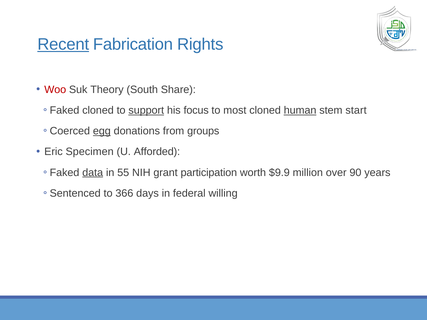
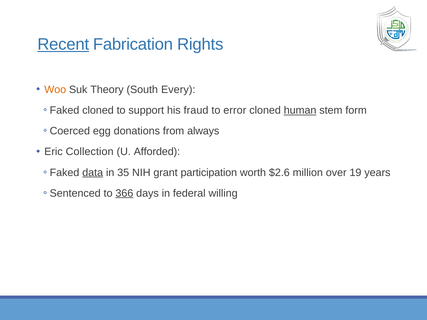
Woo colour: red -> orange
Share: Share -> Every
support underline: present -> none
focus: focus -> fraud
most: most -> error
start: start -> form
egg underline: present -> none
groups: groups -> always
Specimen: Specimen -> Collection
55: 55 -> 35
$9.9: $9.9 -> $2.6
90: 90 -> 19
366 underline: none -> present
